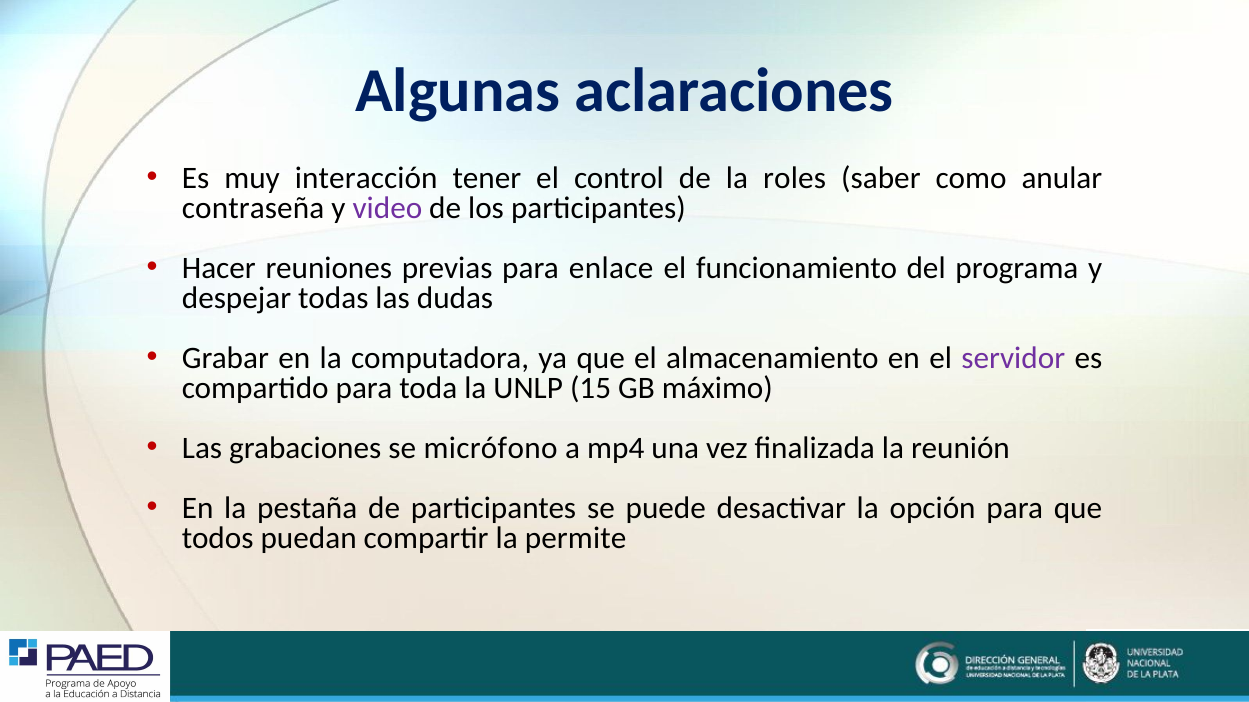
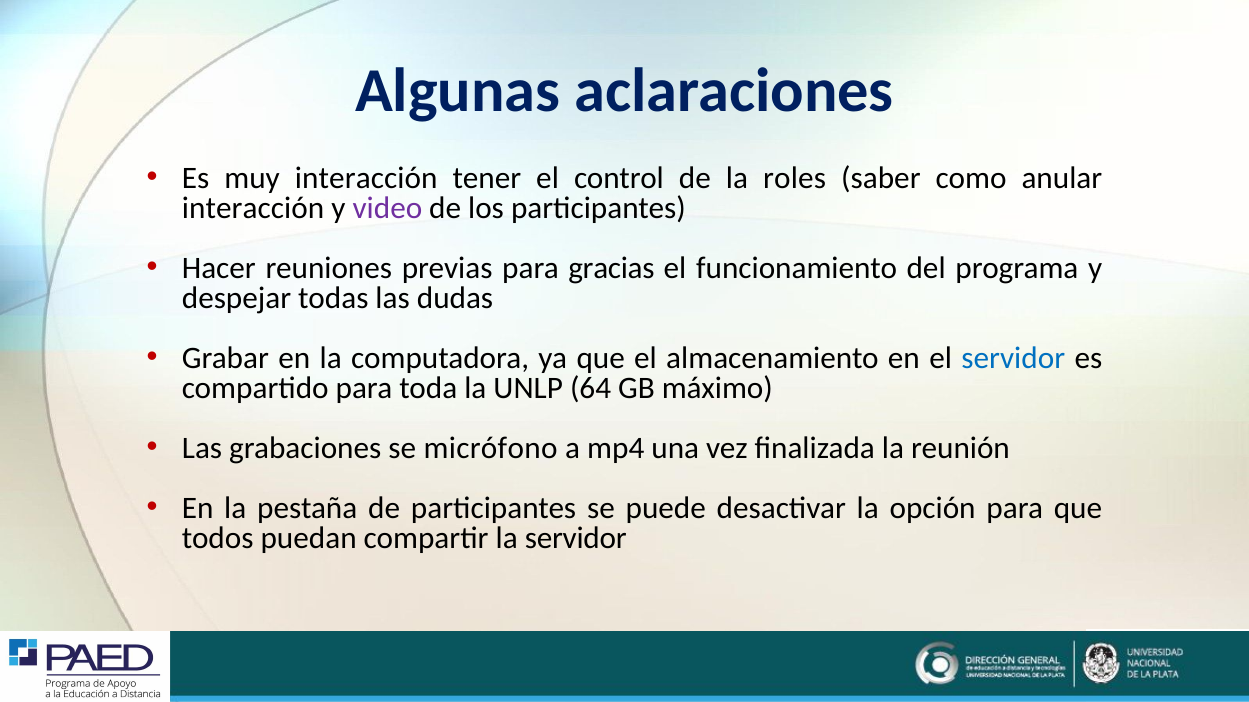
contraseña at (253, 209): contraseña -> interacción
enlace: enlace -> gracias
servidor at (1013, 359) colour: purple -> blue
15: 15 -> 64
la permite: permite -> servidor
